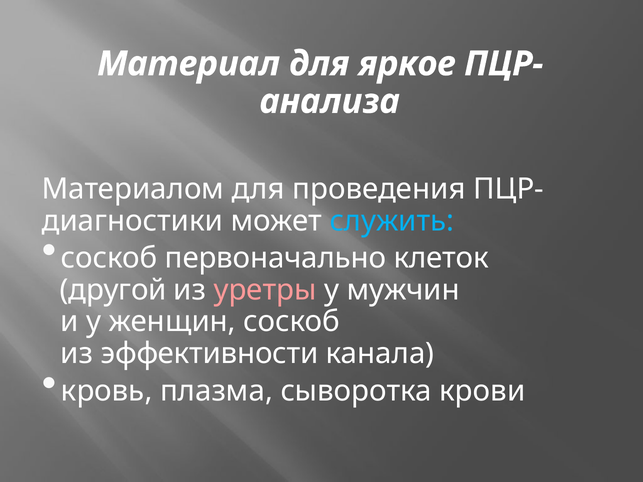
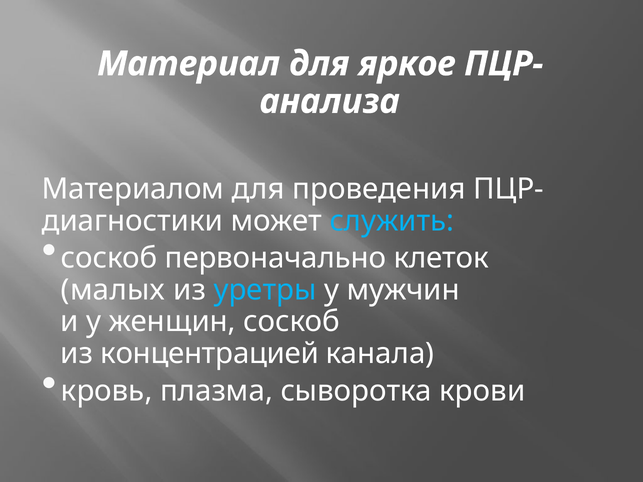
другой: другой -> малых
уретры colour: pink -> light blue
эффективности: эффективности -> концентрацией
